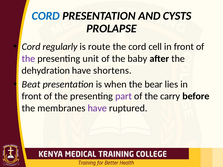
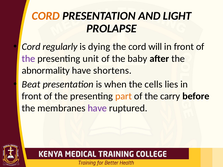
CORD at (46, 16) colour: blue -> orange
CYSTS: CYSTS -> LIGHT
route: route -> dying
cell: cell -> will
dehydration: dehydration -> abnormality
bear: bear -> cells
part colour: purple -> orange
